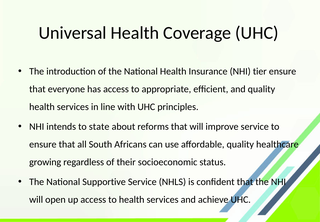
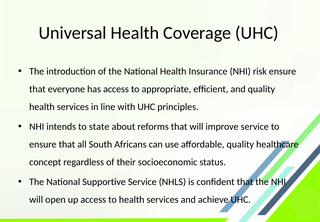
tier: tier -> risk
growing: growing -> concept
